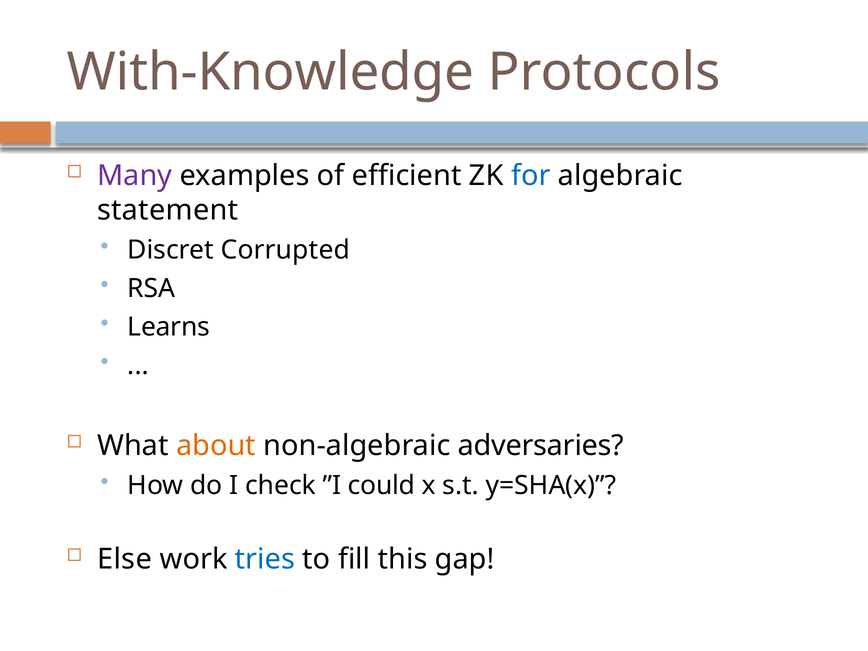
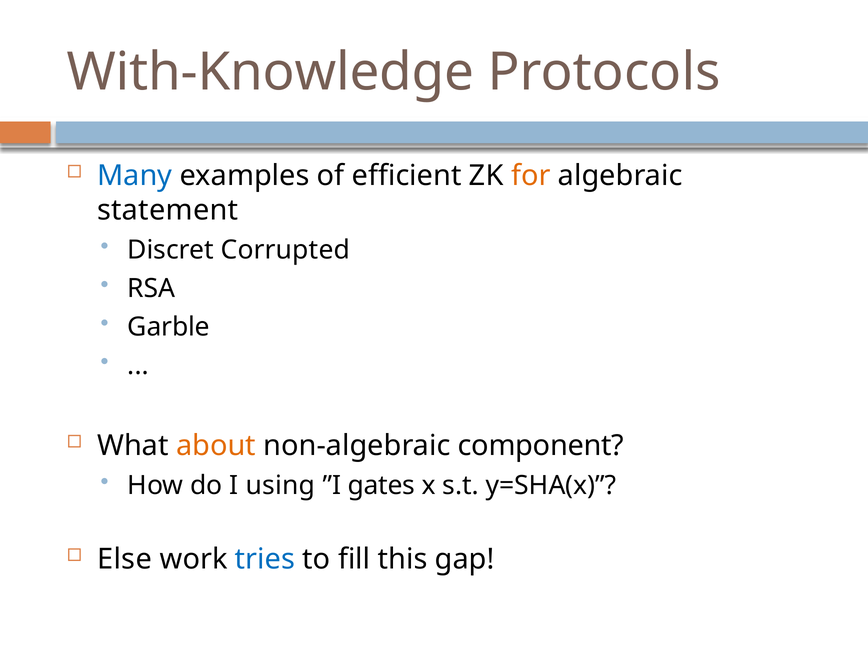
Many colour: purple -> blue
for colour: blue -> orange
Learns: Learns -> Garble
adversaries: adversaries -> component
check: check -> using
could: could -> gates
